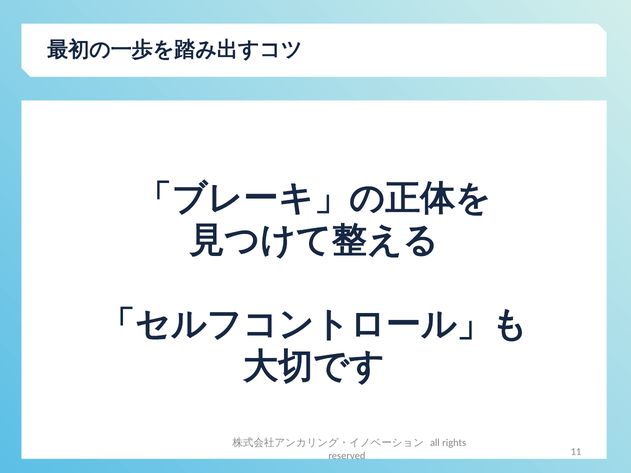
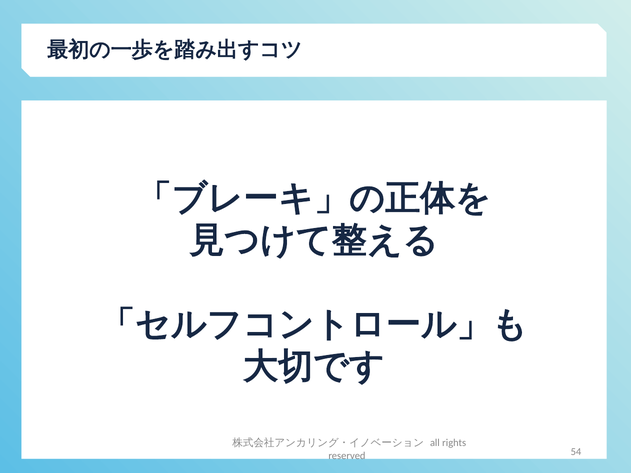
11: 11 -> 54
